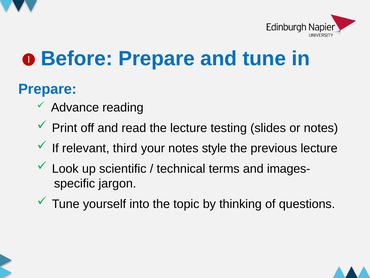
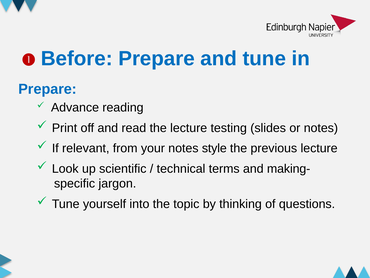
third: third -> from
images-: images- -> making-
